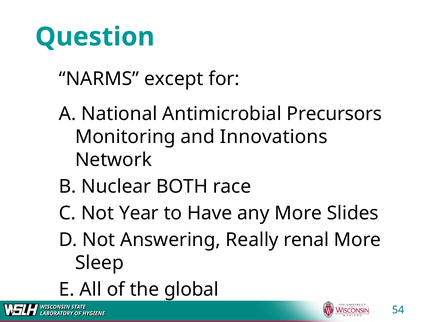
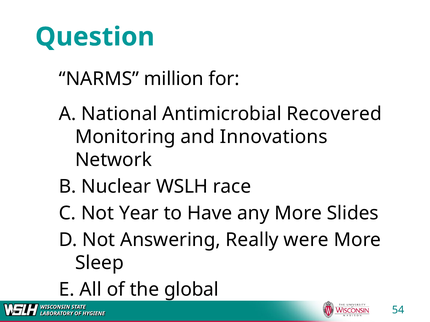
except: except -> million
Precursors: Precursors -> Recovered
BOTH: BOTH -> WSLH
renal: renal -> were
